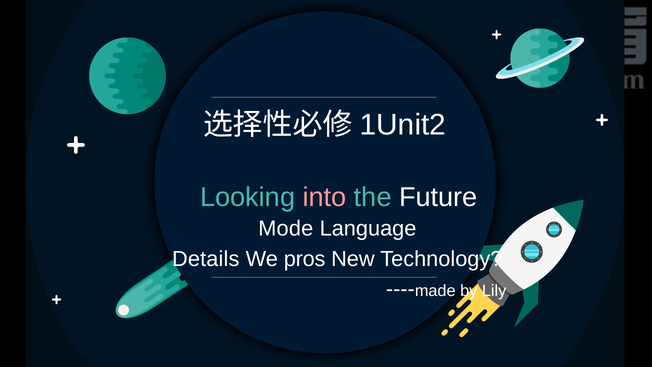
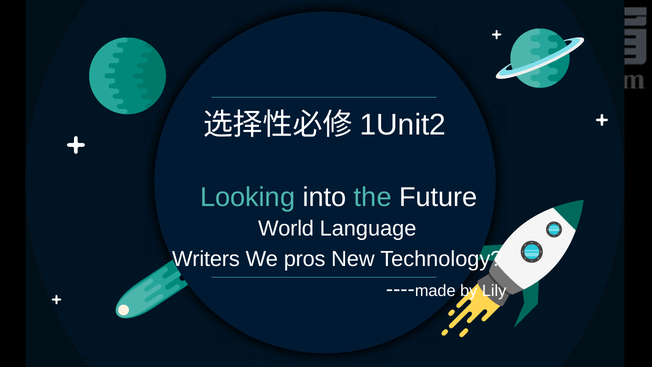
into colour: pink -> white
Mode: Mode -> World
Details: Details -> Writers
